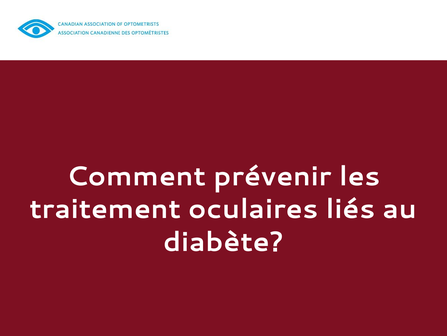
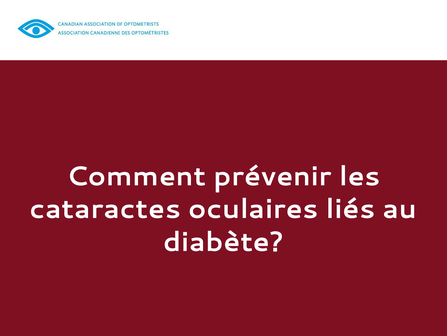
traitement: traitement -> cataractes
